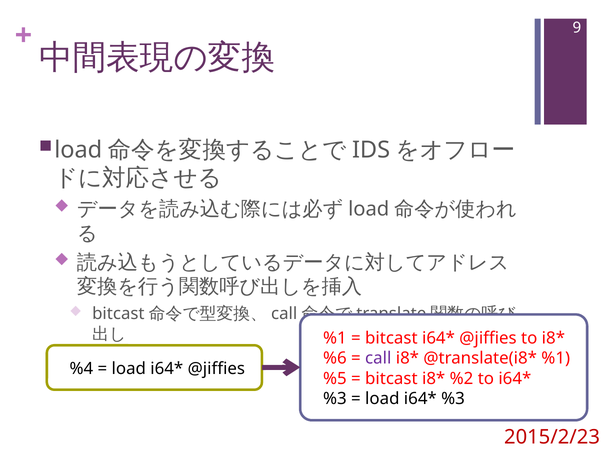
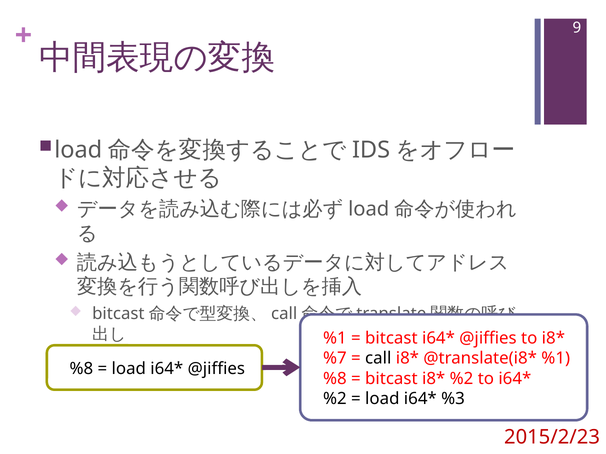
%6: %6 -> %7
call colour: purple -> black
%4 at (81, 369): %4 -> %8
%5 at (335, 379): %5 -> %8
%3 at (335, 399): %3 -> %2
